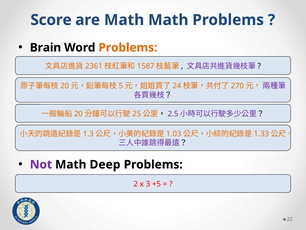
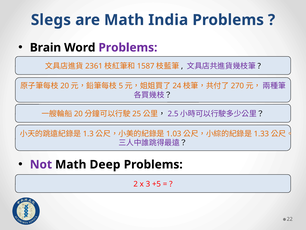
Score: Score -> Slegs
Math Math: Math -> India
Problems at (128, 47) colour: orange -> purple
